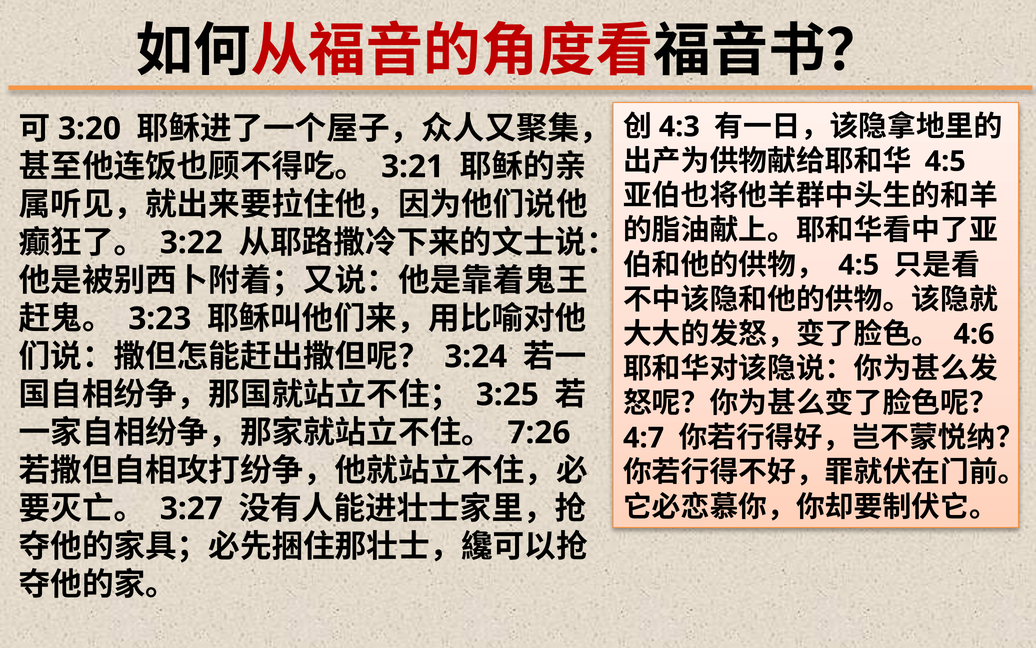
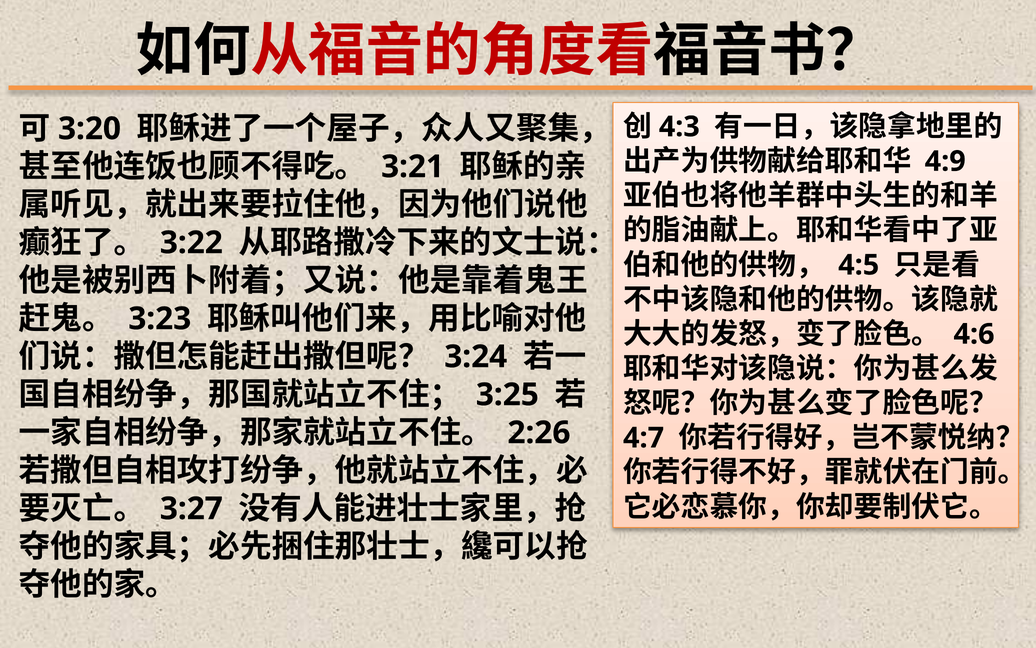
4:5 at (945, 161): 4:5 -> 4:9
7:26: 7:26 -> 2:26
